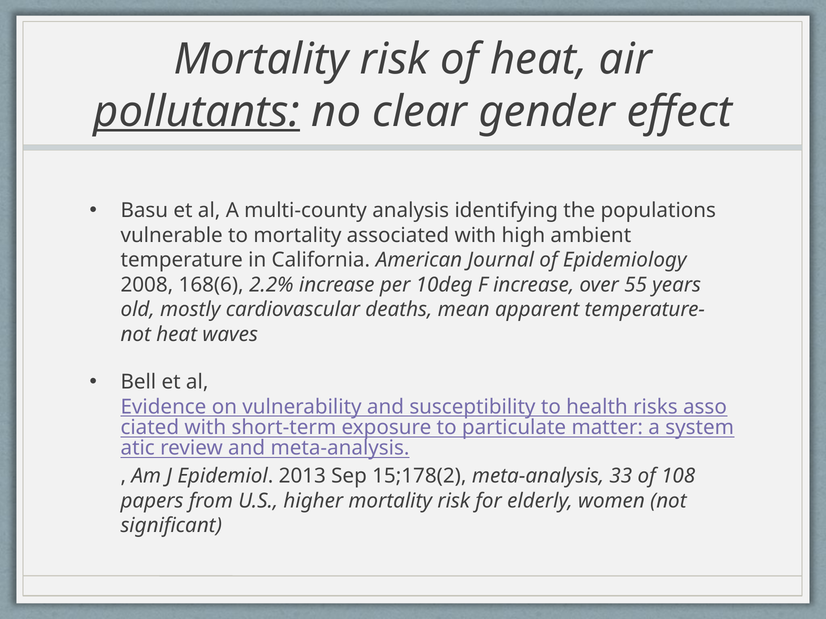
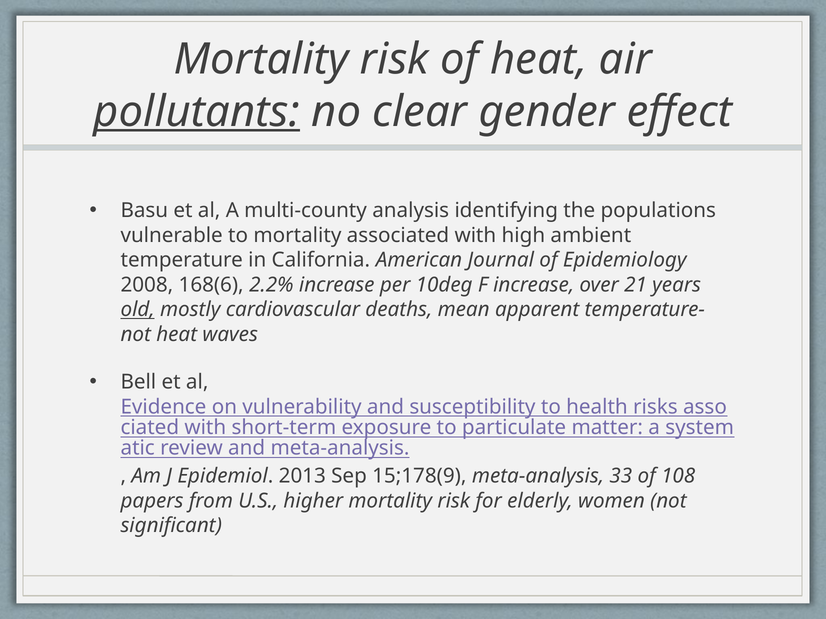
55: 55 -> 21
old underline: none -> present
15;178(2: 15;178(2 -> 15;178(9
